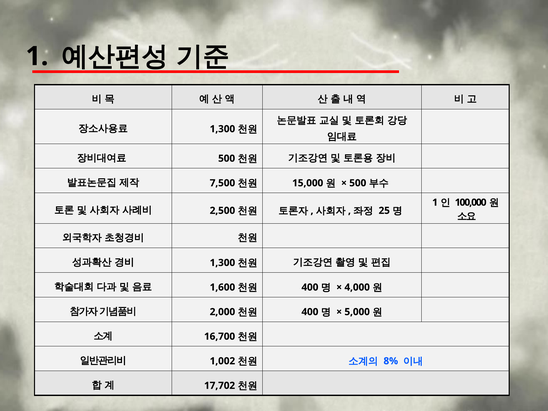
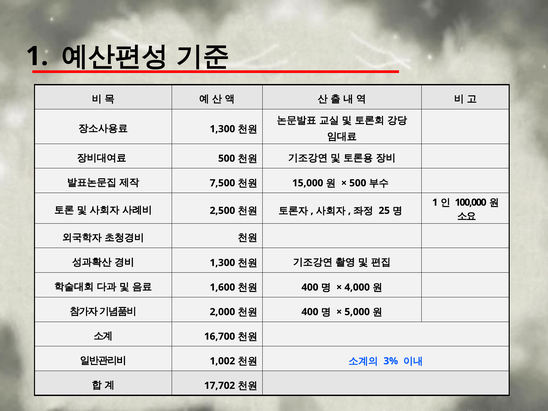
8%: 8% -> 3%
